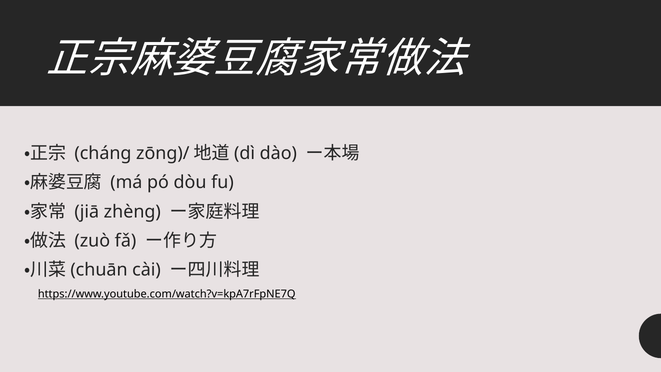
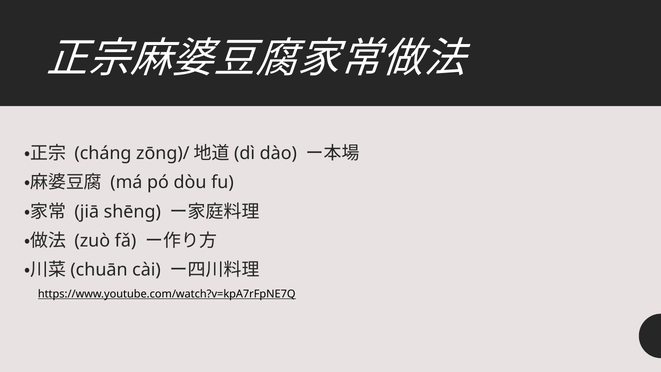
zhèng: zhèng -> shēng
